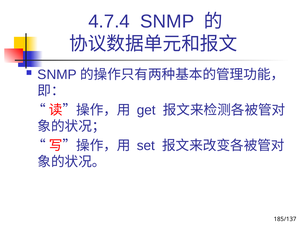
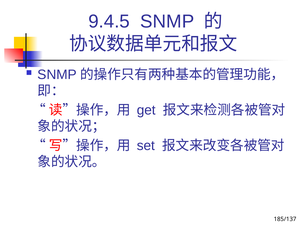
4.7.4: 4.7.4 -> 9.4.5
